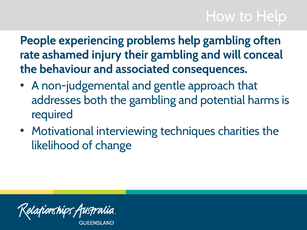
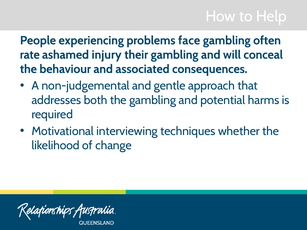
problems help: help -> face
charities: charities -> whether
